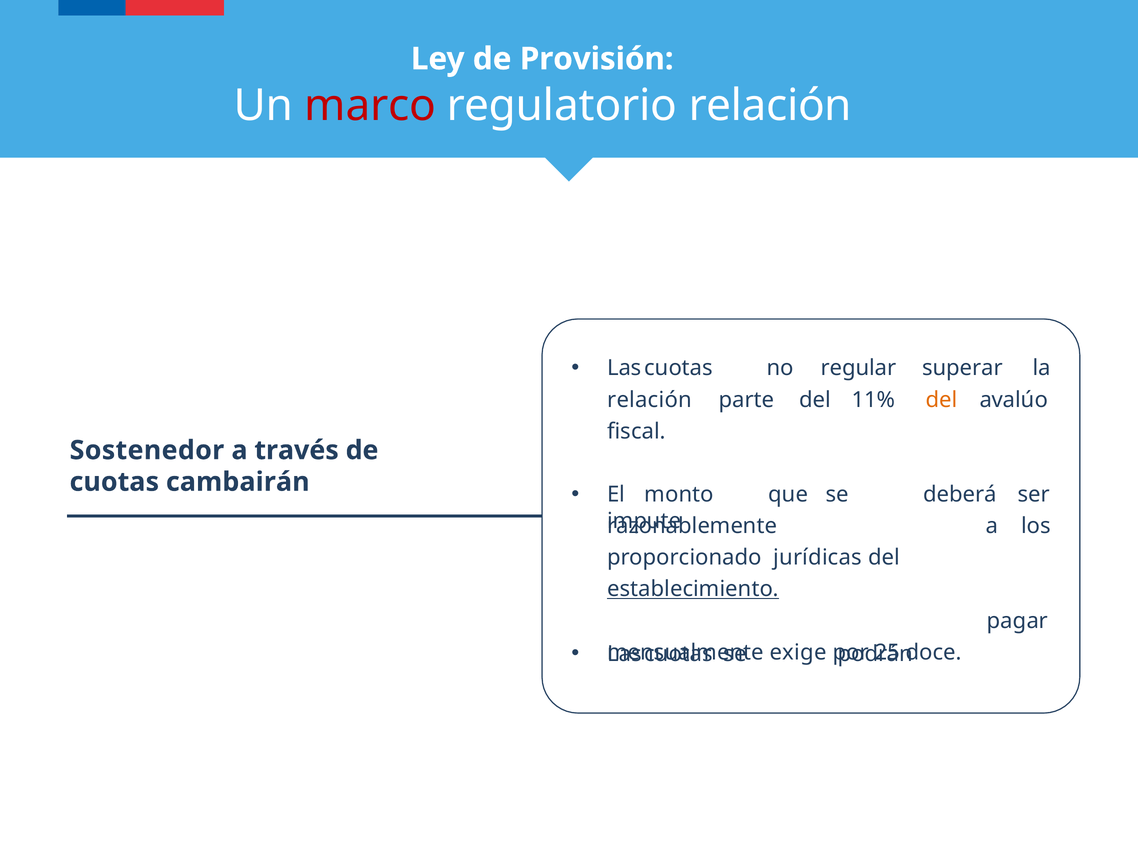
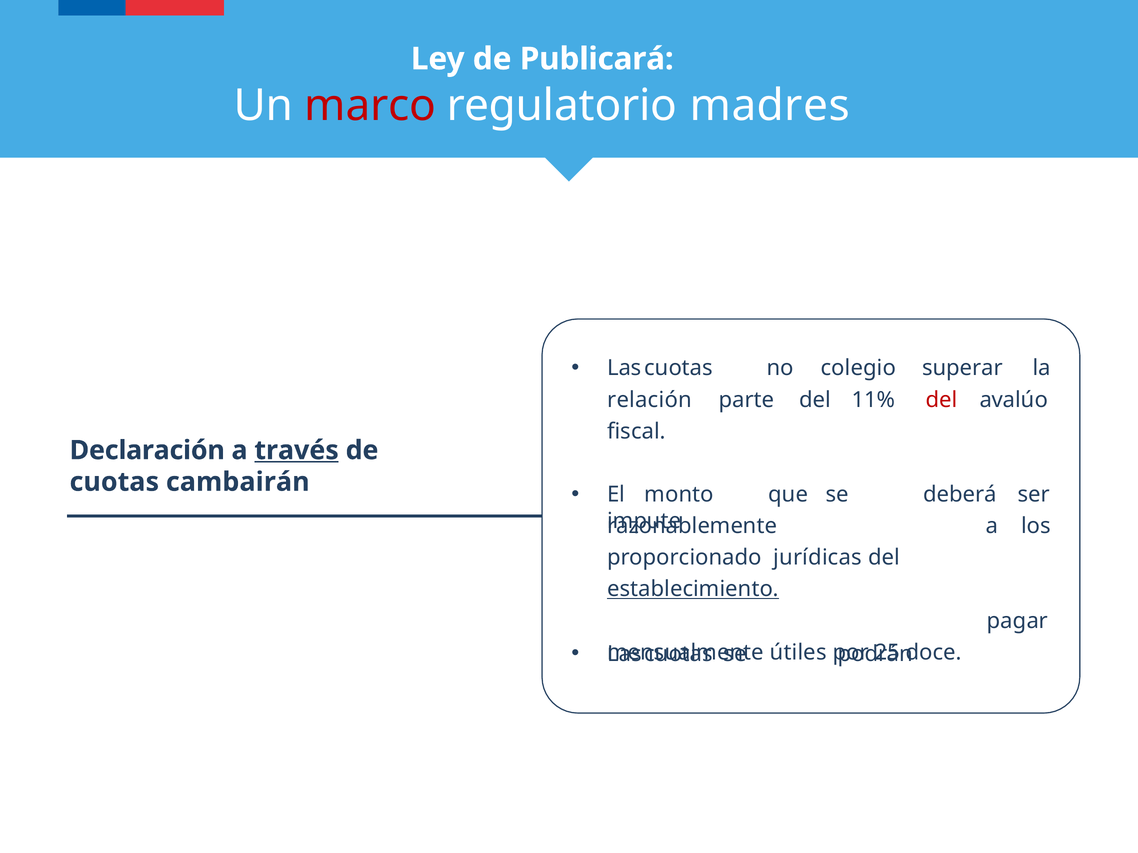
Provisión: Provisión -> Publicará
regulatorio relación: relación -> madres
regular: regular -> colegio
del at (942, 400) colour: orange -> red
Sostenedor: Sostenedor -> Declaración
través underline: none -> present
exige: exige -> útiles
